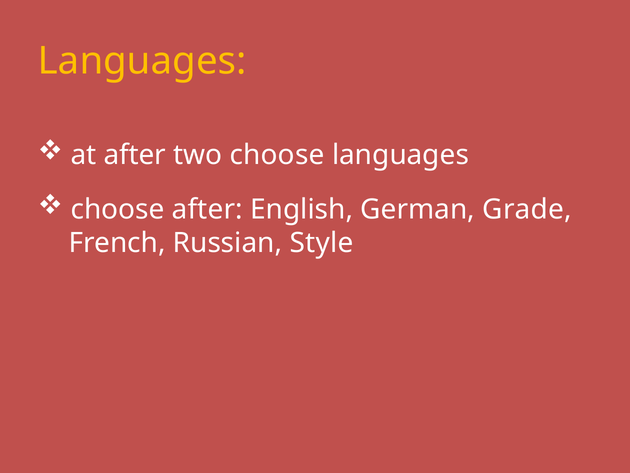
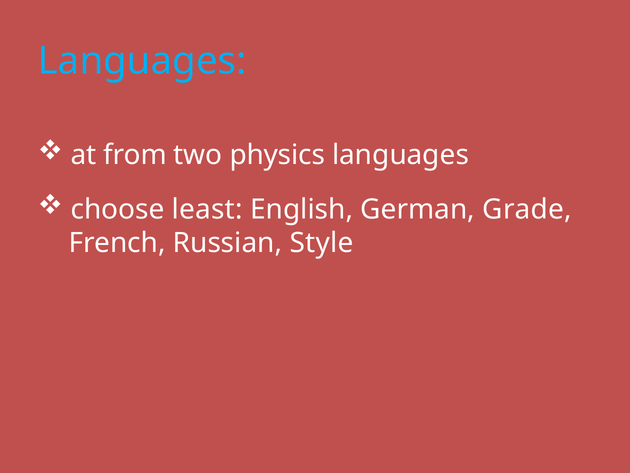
Languages at (142, 61) colour: yellow -> light blue
at after: after -> from
two choose: choose -> physics
choose after: after -> least
